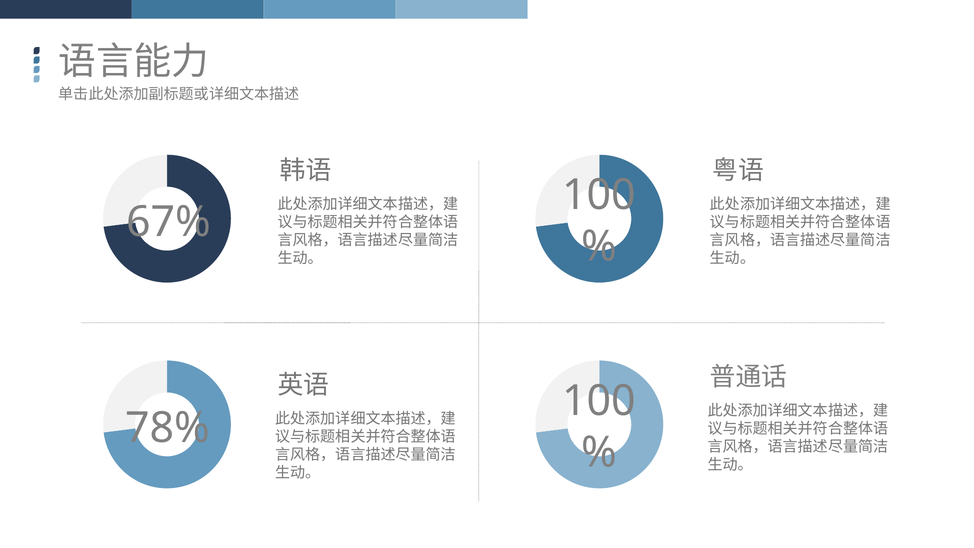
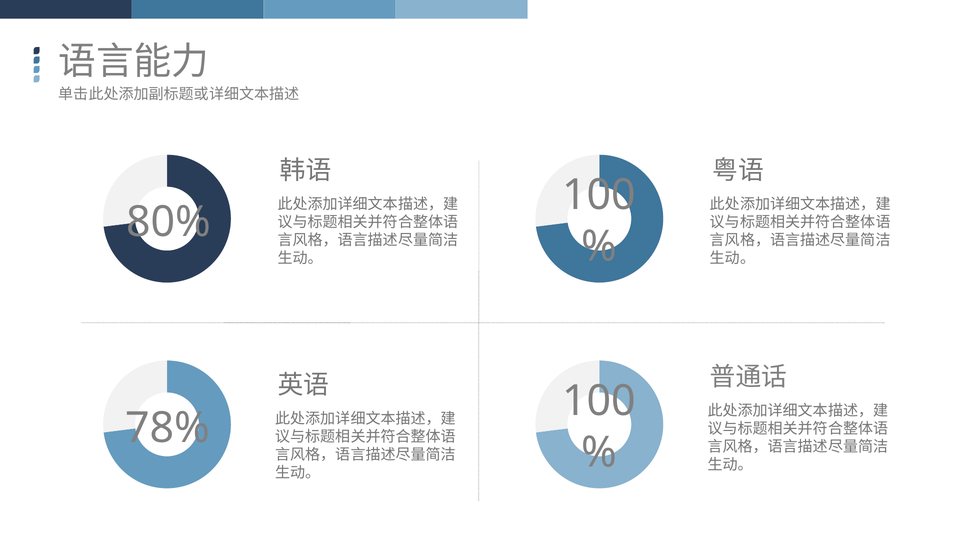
67%: 67% -> 80%
